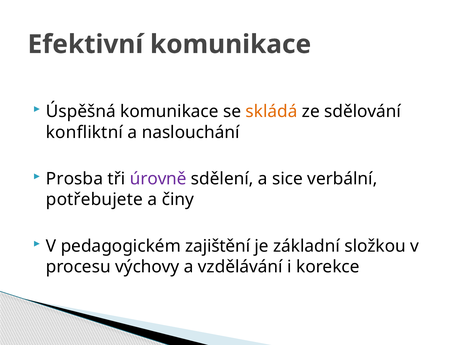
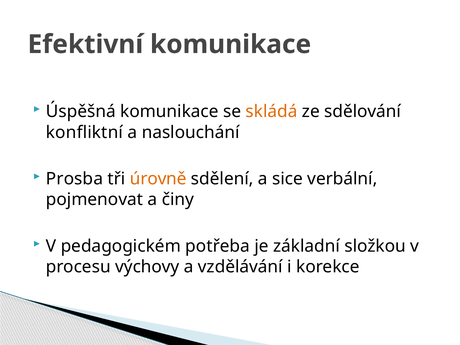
úrovně colour: purple -> orange
potřebujete: potřebujete -> pojmenovat
zajištění: zajištění -> potřeba
